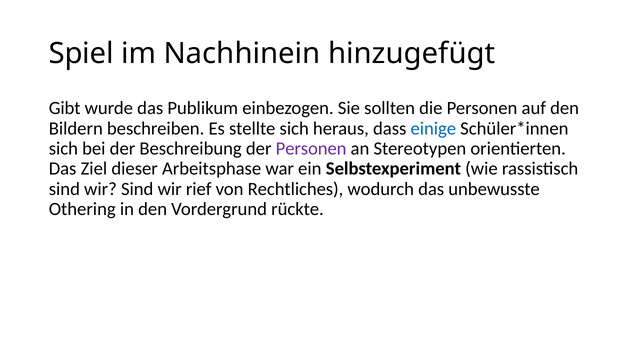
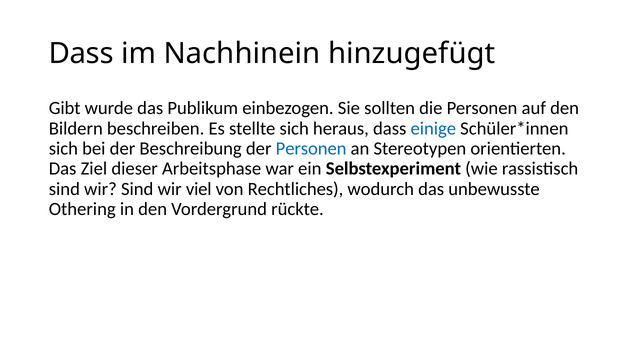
Spiel at (81, 54): Spiel -> Dass
Personen at (311, 149) colour: purple -> blue
rief: rief -> viel
